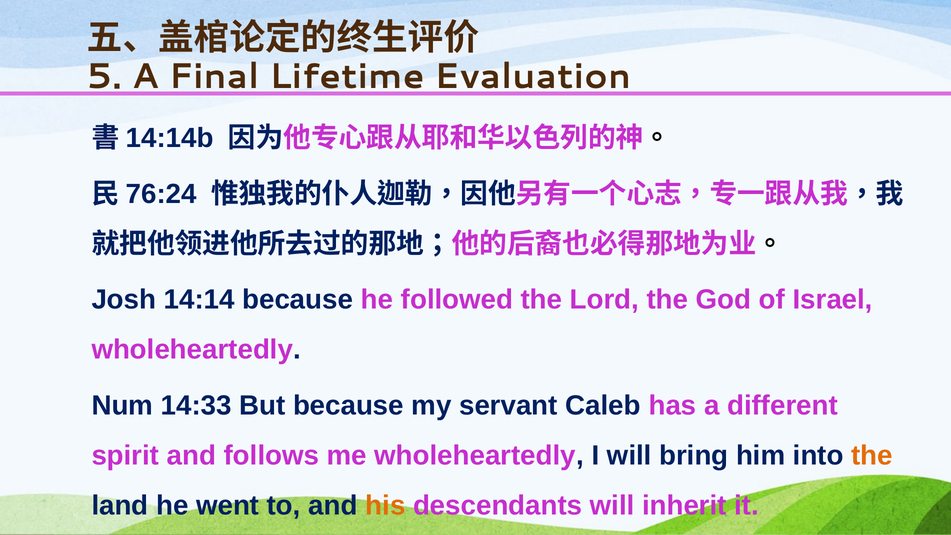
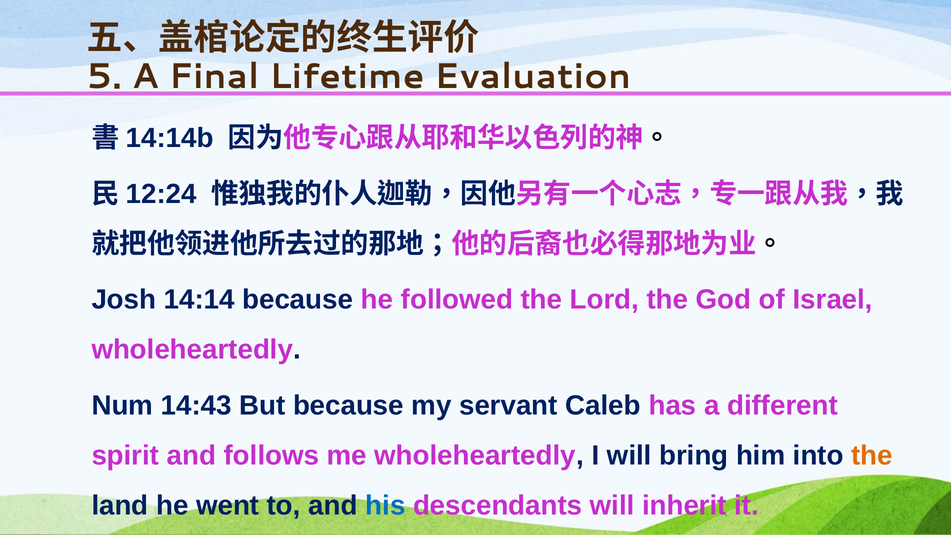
76:24: 76:24 -> 12:24
14:33: 14:33 -> 14:43
his colour: orange -> blue
